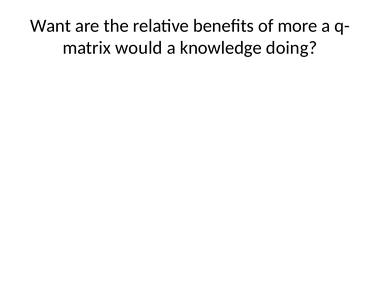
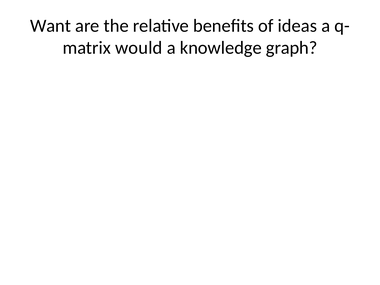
more: more -> ideas
doing: doing -> graph
